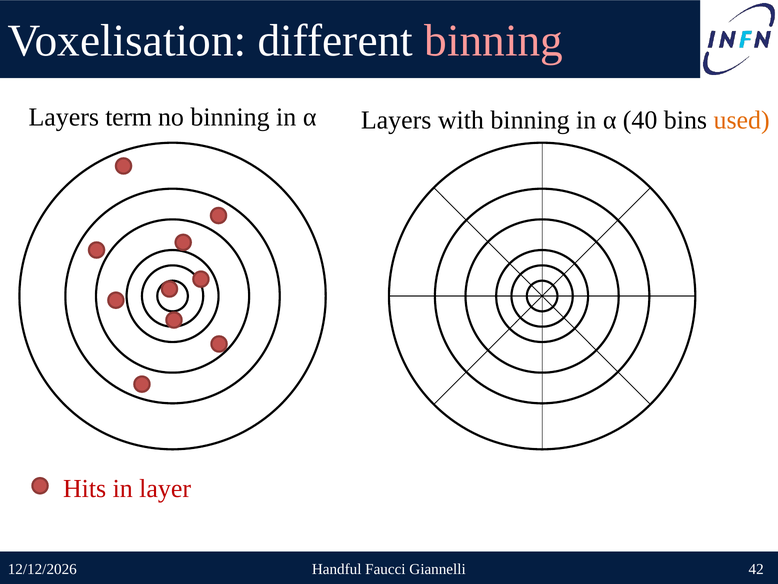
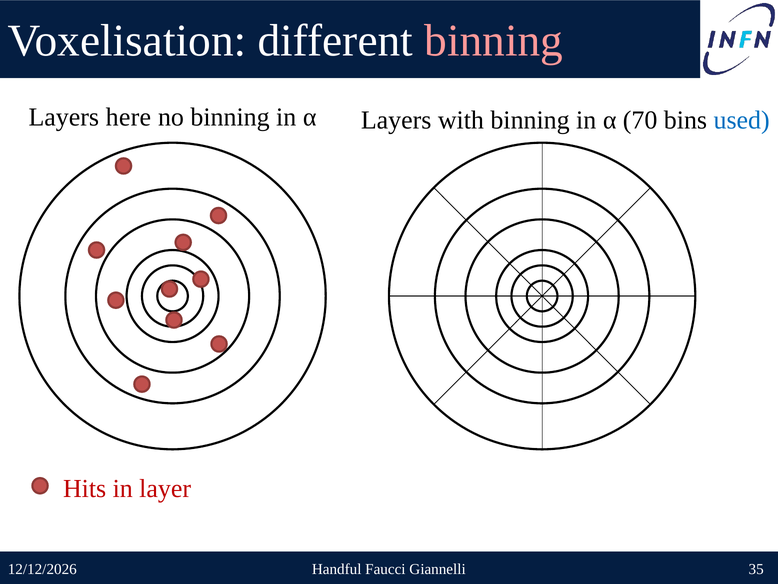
term: term -> here
40: 40 -> 70
used colour: orange -> blue
42: 42 -> 35
